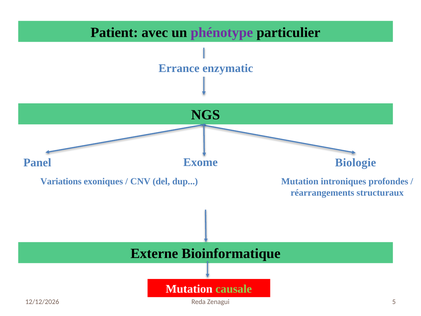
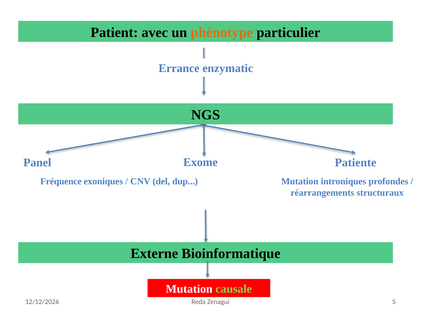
phénotype colour: purple -> orange
Biologie: Biologie -> Patiente
Variations: Variations -> Fréquence
